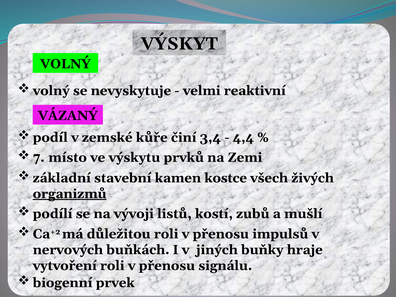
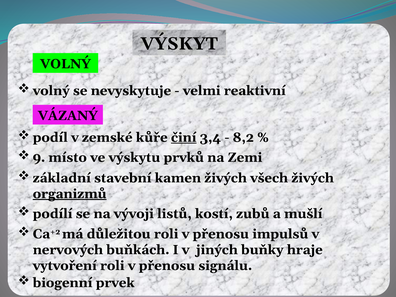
činí underline: none -> present
4,4: 4,4 -> 8,2
7: 7 -> 9
kamen kostce: kostce -> živých
